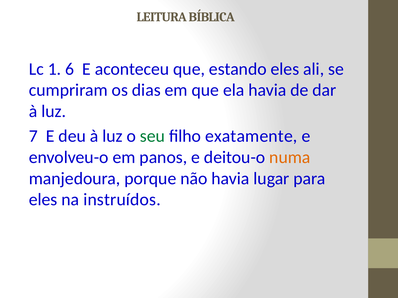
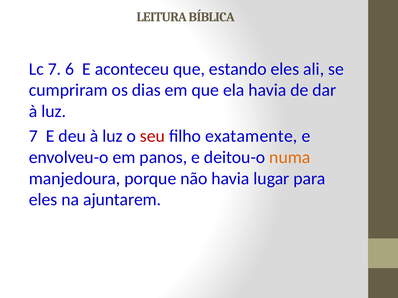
Lc 1: 1 -> 7
seu colour: green -> red
instruídos: instruídos -> ajuntarem
